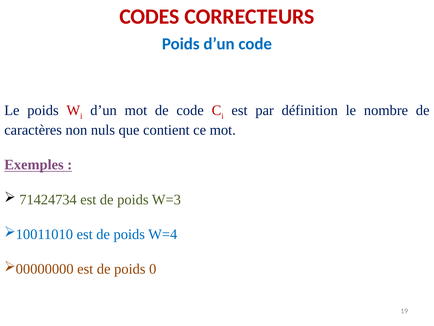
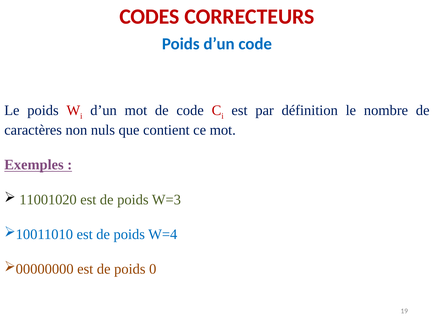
71424734: 71424734 -> 11001020
